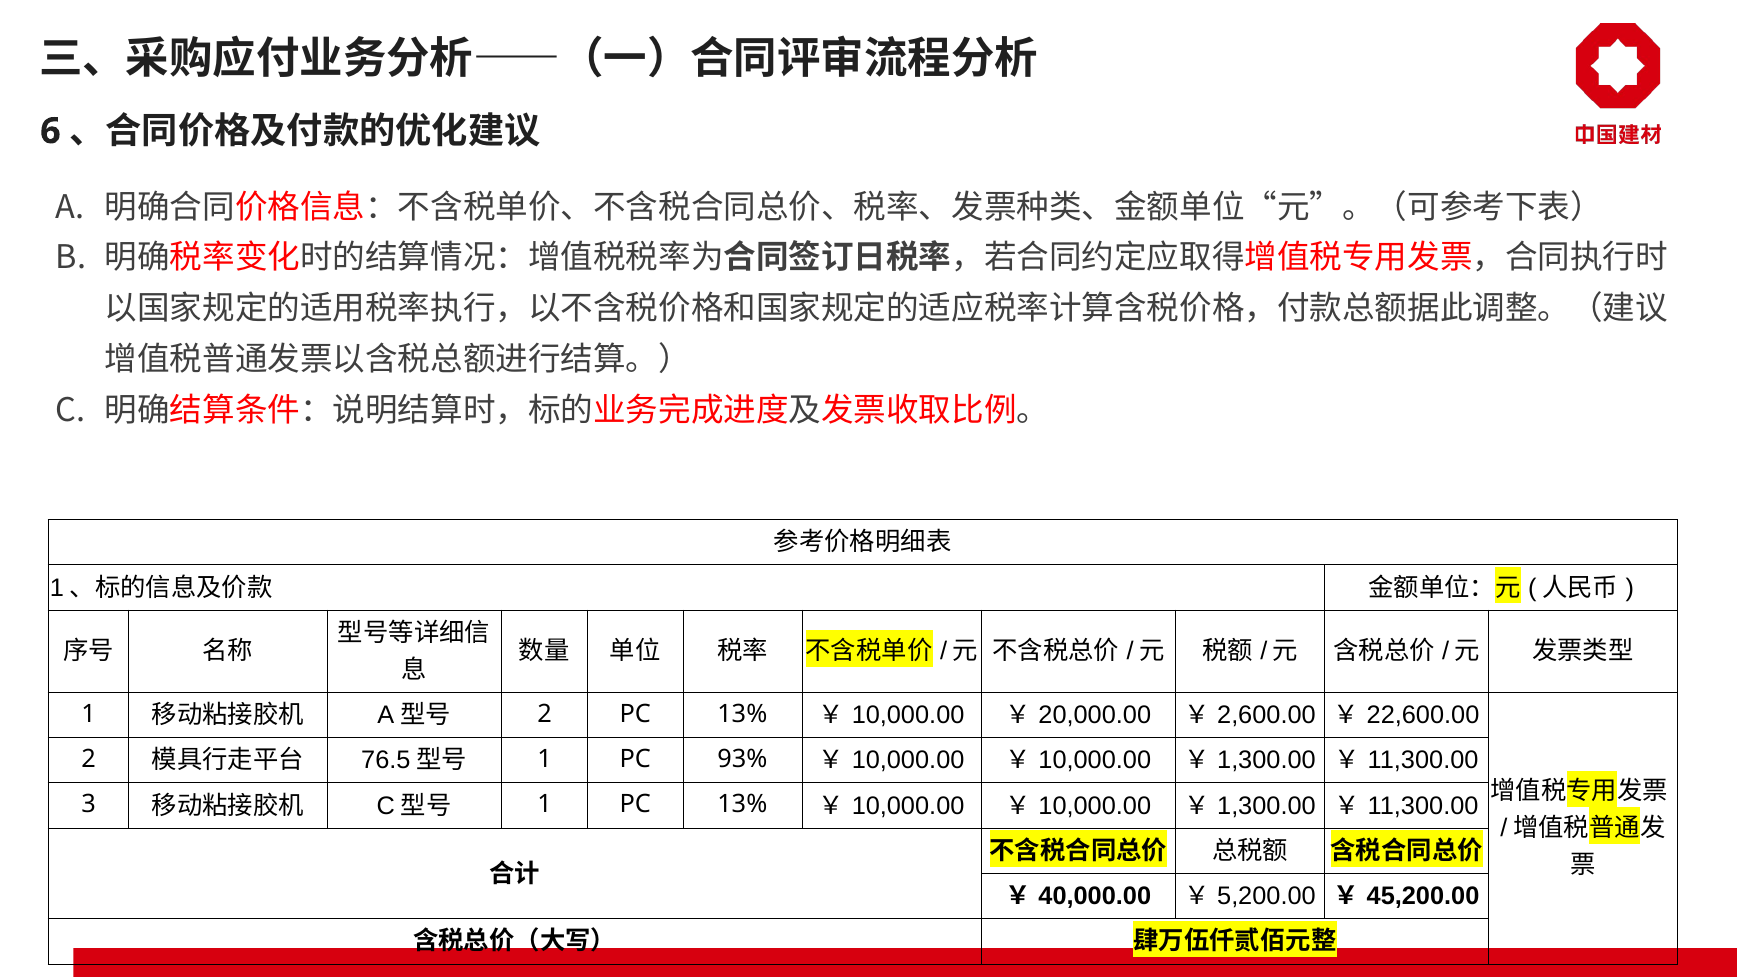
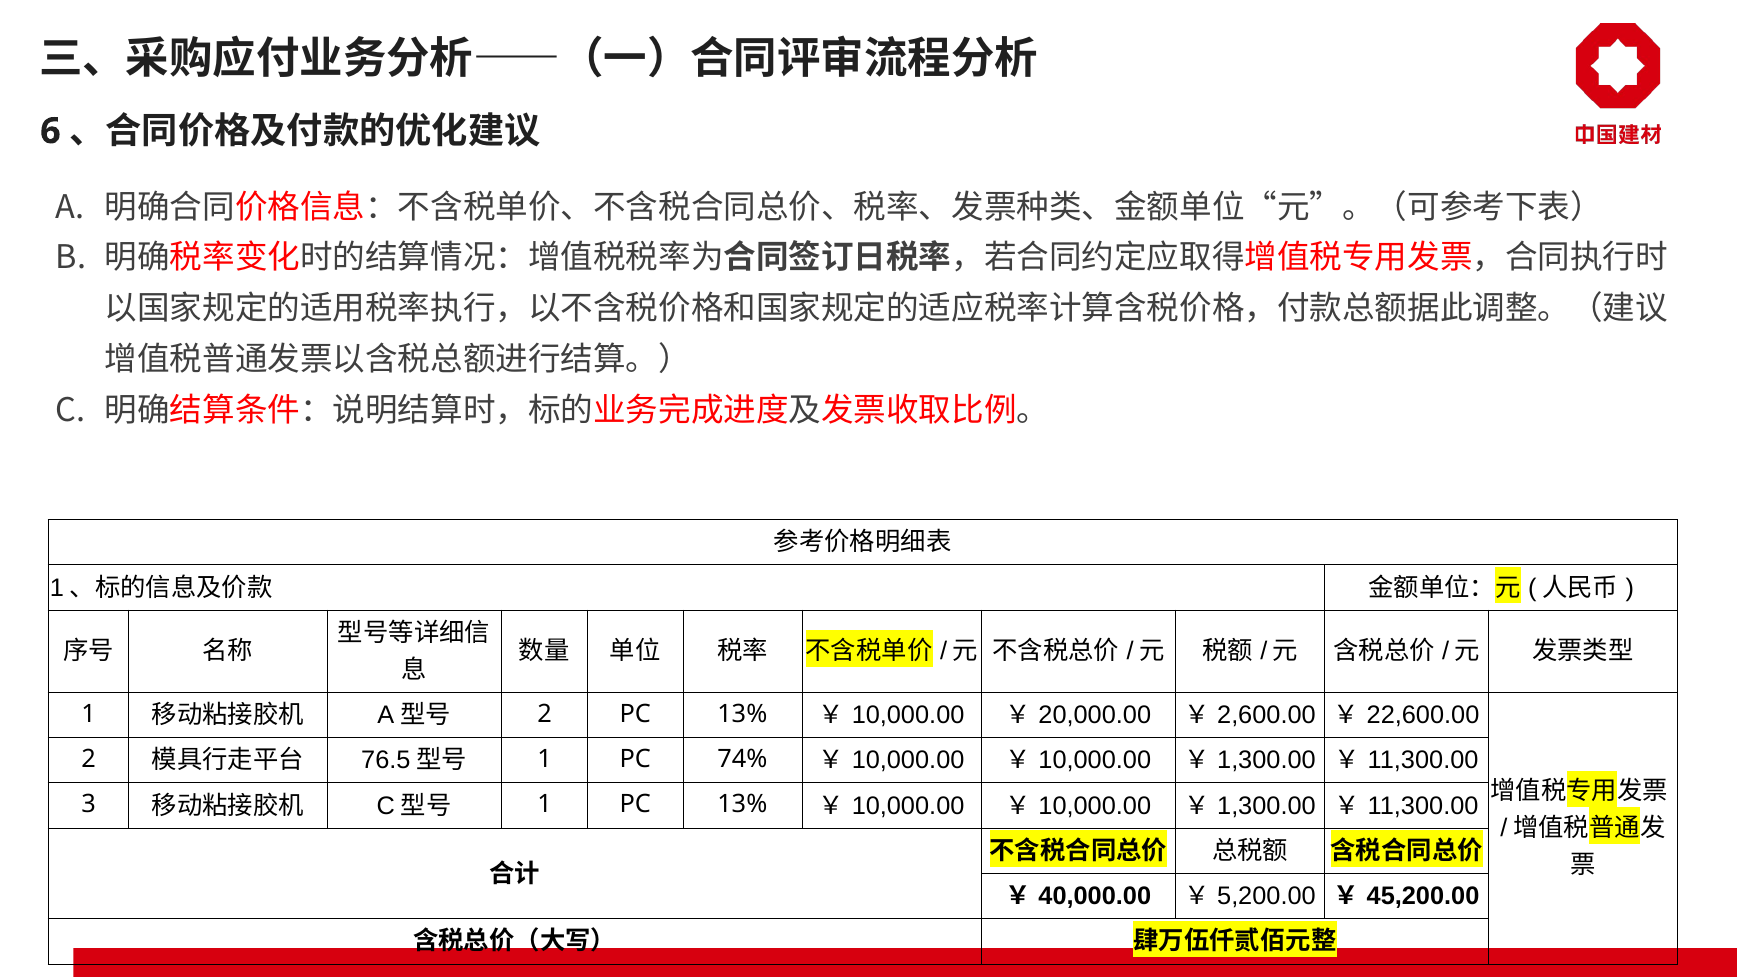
93%: 93% -> 74%
